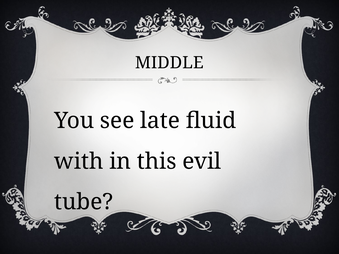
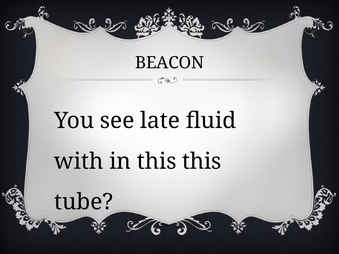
MIDDLE: MIDDLE -> BEACON
this evil: evil -> this
